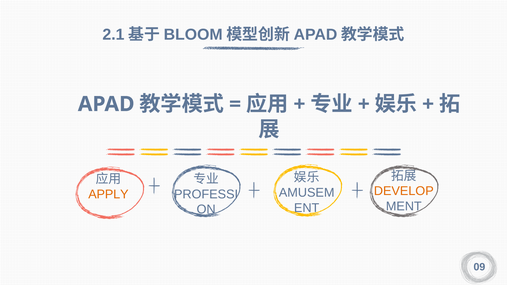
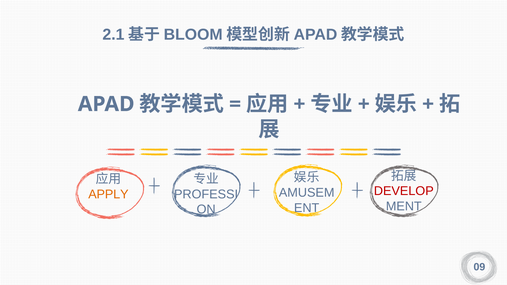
DEVELOP colour: orange -> red
